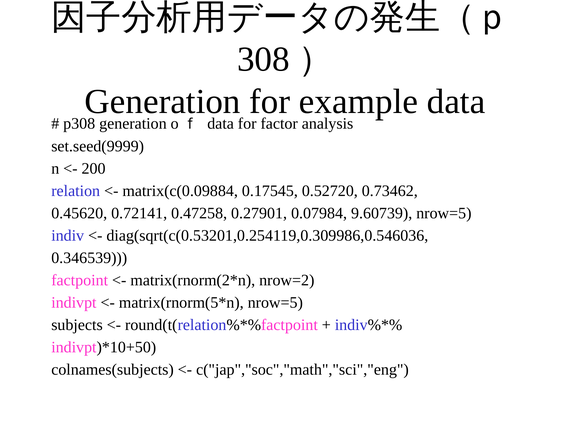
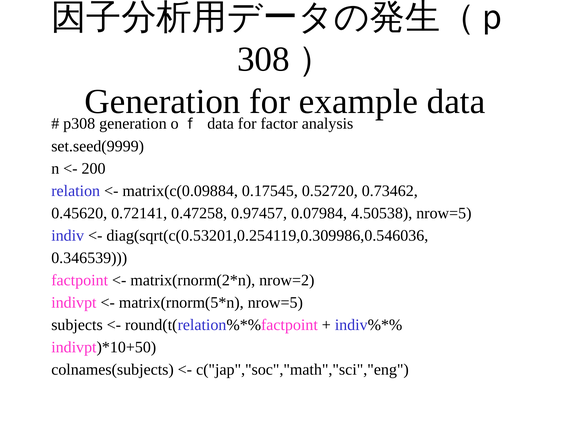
0.27901: 0.27901 -> 0.97457
9.60739: 9.60739 -> 4.50538
